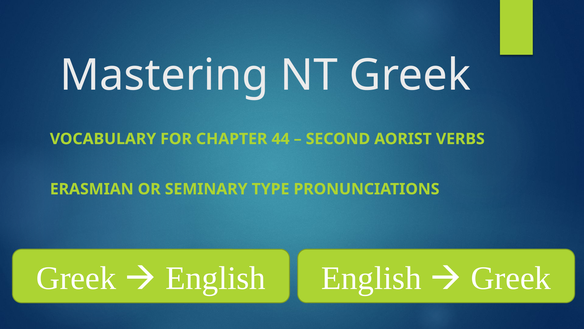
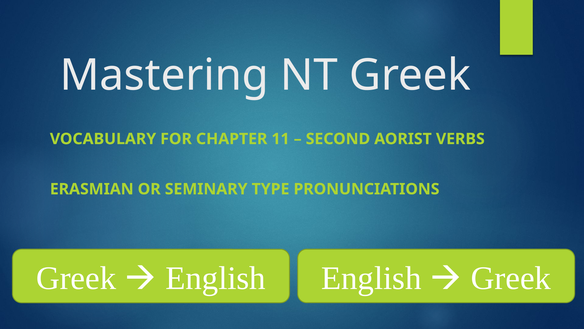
44: 44 -> 11
